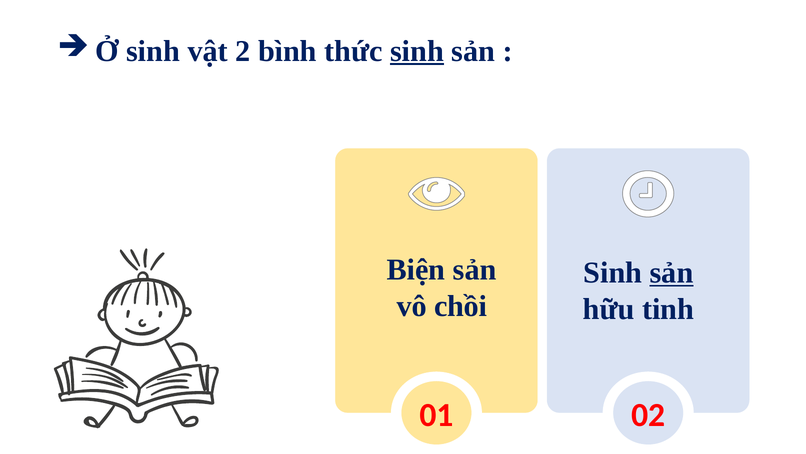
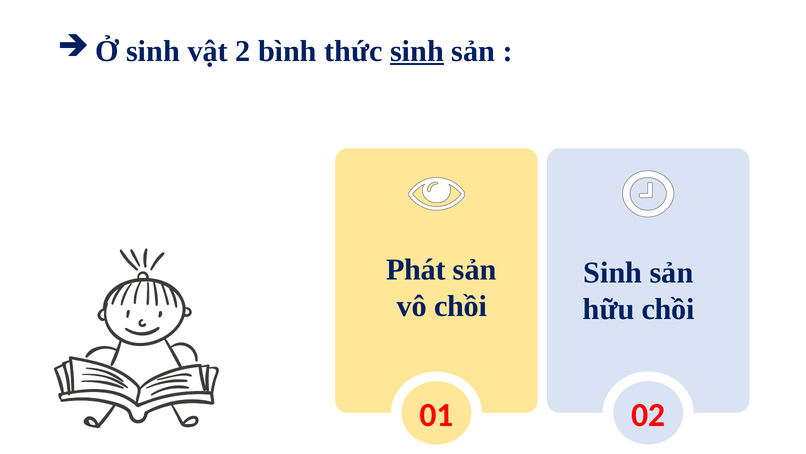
Biện: Biện -> Phát
sản at (672, 272) underline: present -> none
hữu tinh: tinh -> chồi
